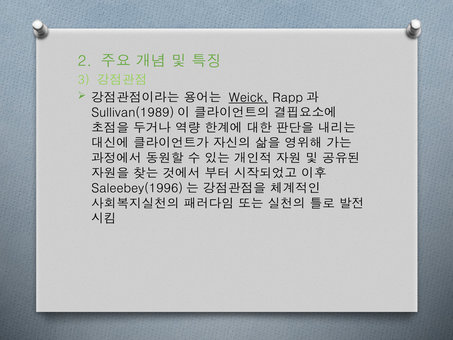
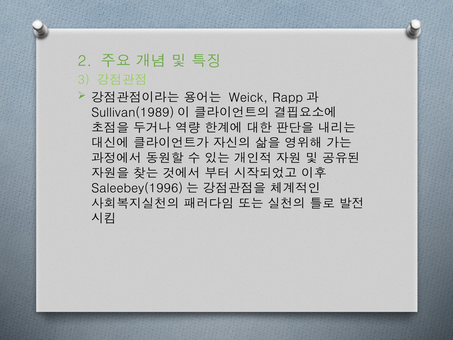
Weick underline: present -> none
